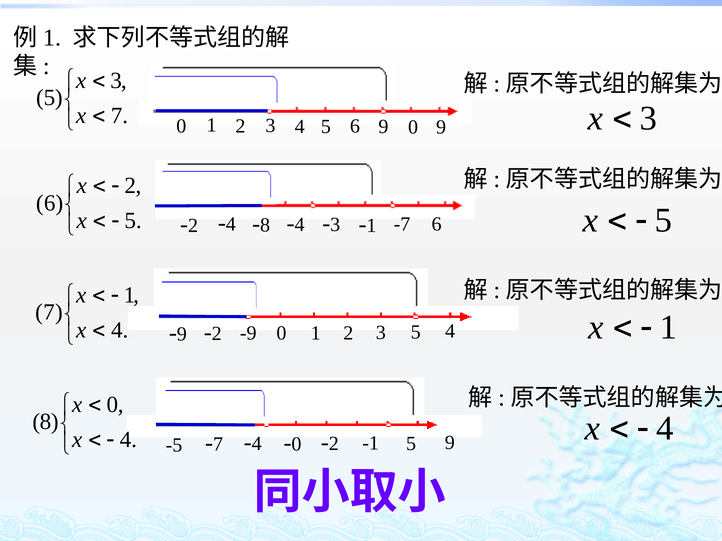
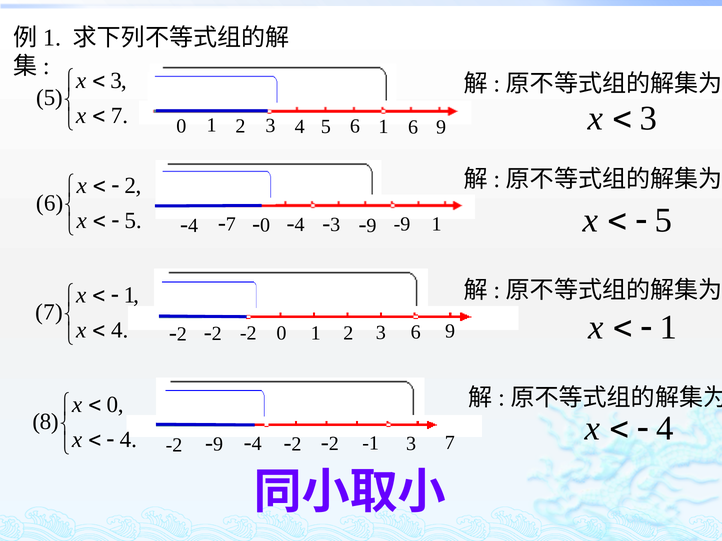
3 0: 0 -> 6
9 at (383, 127): 9 -> 1
4 6: 6 -> 1
-7: -7 -> -9
8 at (265, 225): 8 -> 0
1 at (372, 226): 1 -> 9
2 at (193, 226): 2 -> 4
4 at (231, 224): 4 -> 7
9 at (182, 334): 9 -> 2
2 -9: -9 -> -2
0 5: 5 -> 6
3 4: 4 -> 9
7 at (218, 445): 7 -> 9
0 at (296, 445): 0 -> 2
2 5: 5 -> 3
-1 9: 9 -> 7
-5 at (174, 445): -5 -> -2
